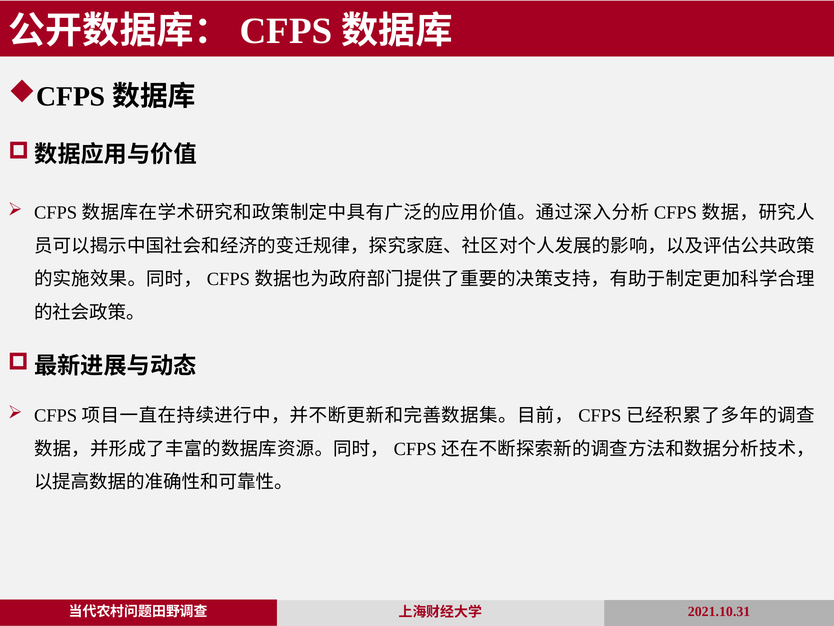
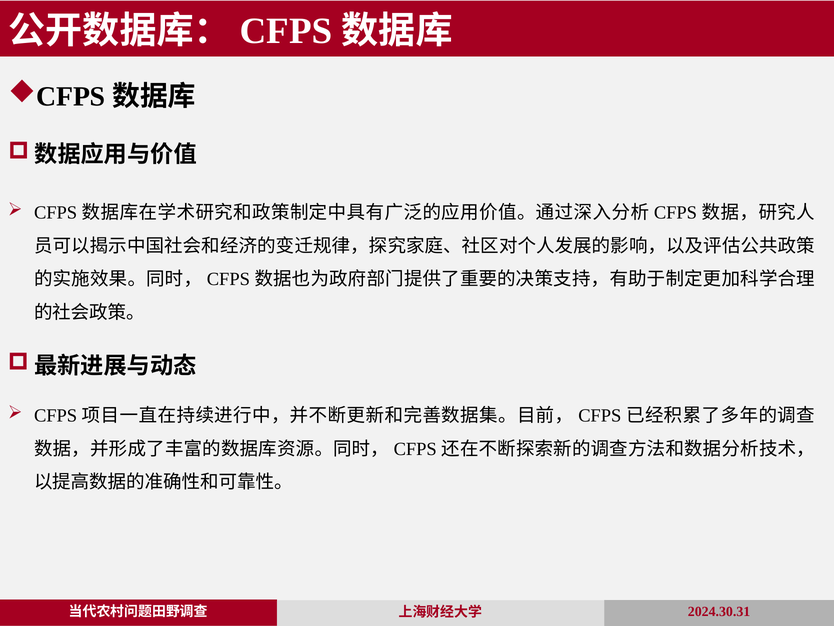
2021.10.31: 2021.10.31 -> 2024.30.31
